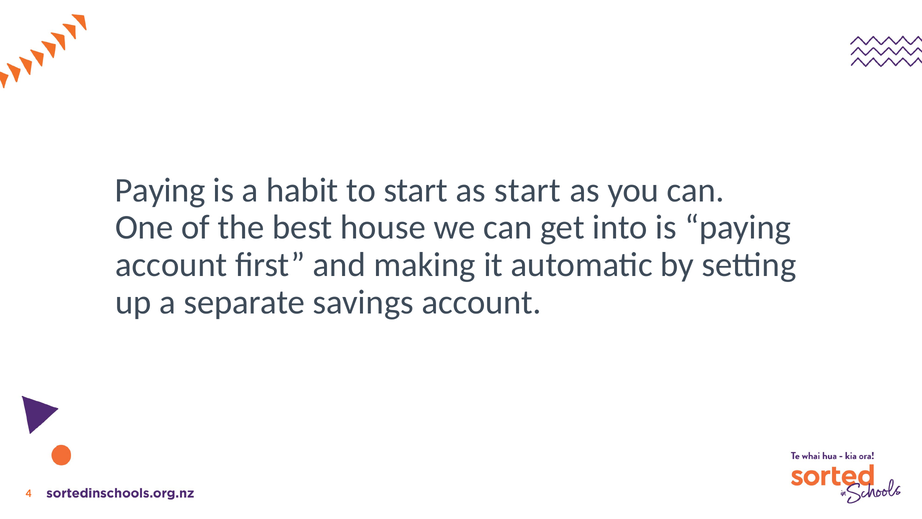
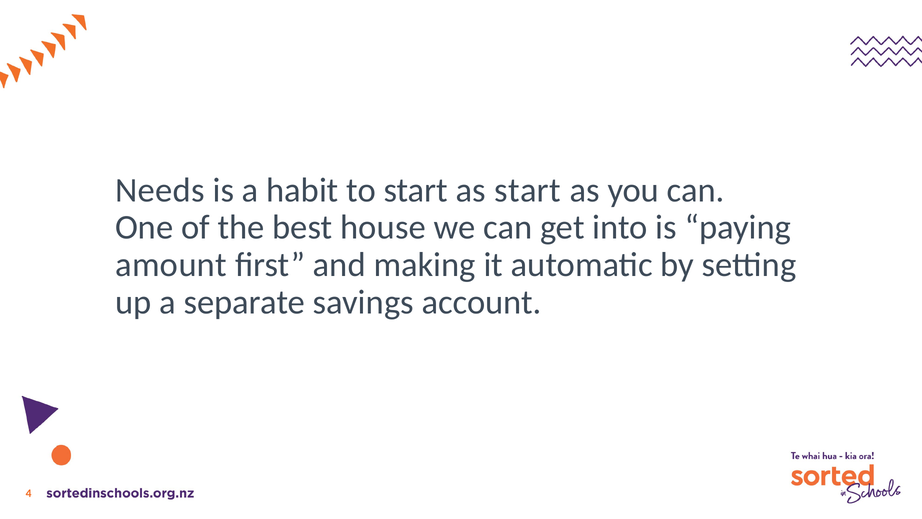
Paying at (160, 190): Paying -> Needs
account at (171, 265): account -> amount
